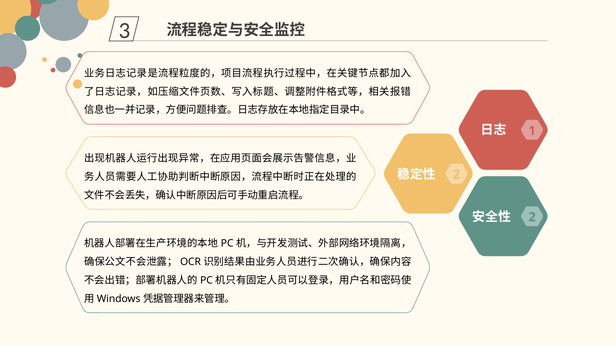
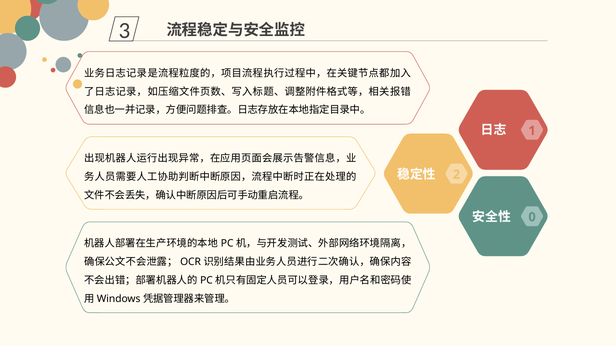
2 at (532, 217): 2 -> 0
